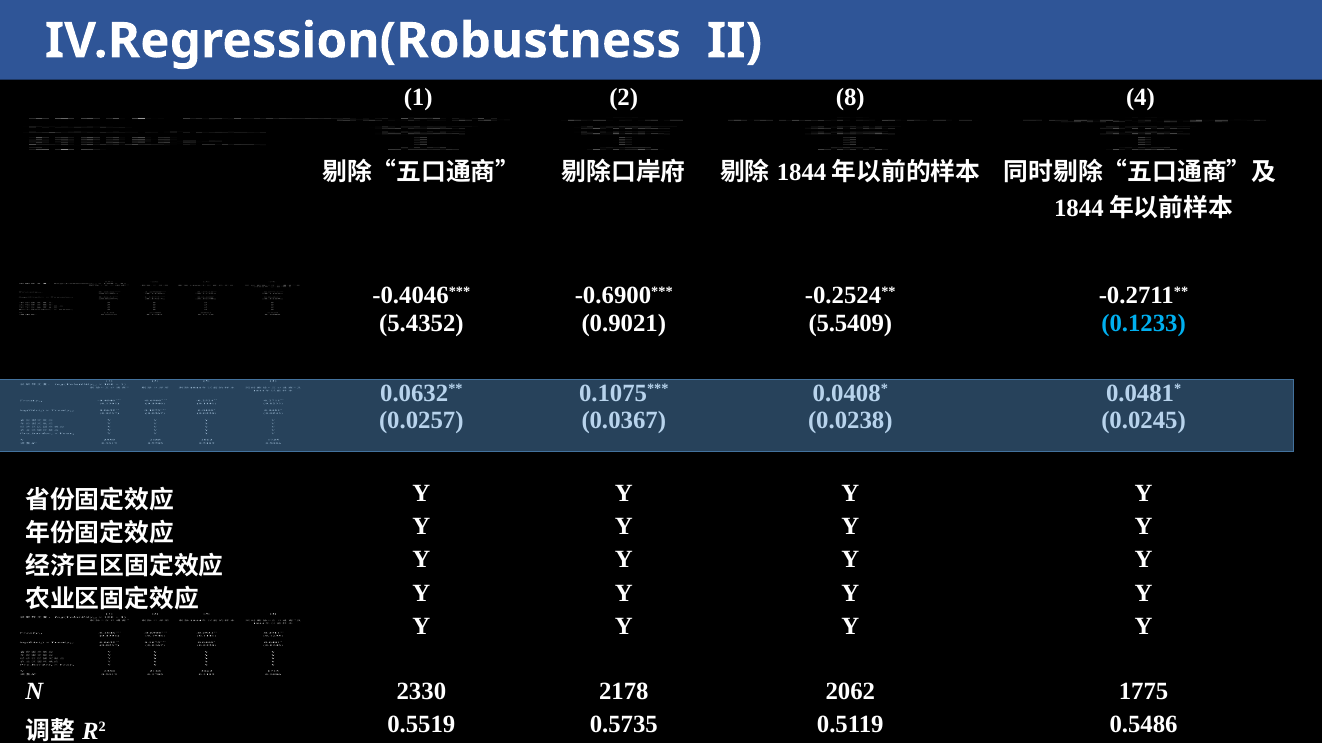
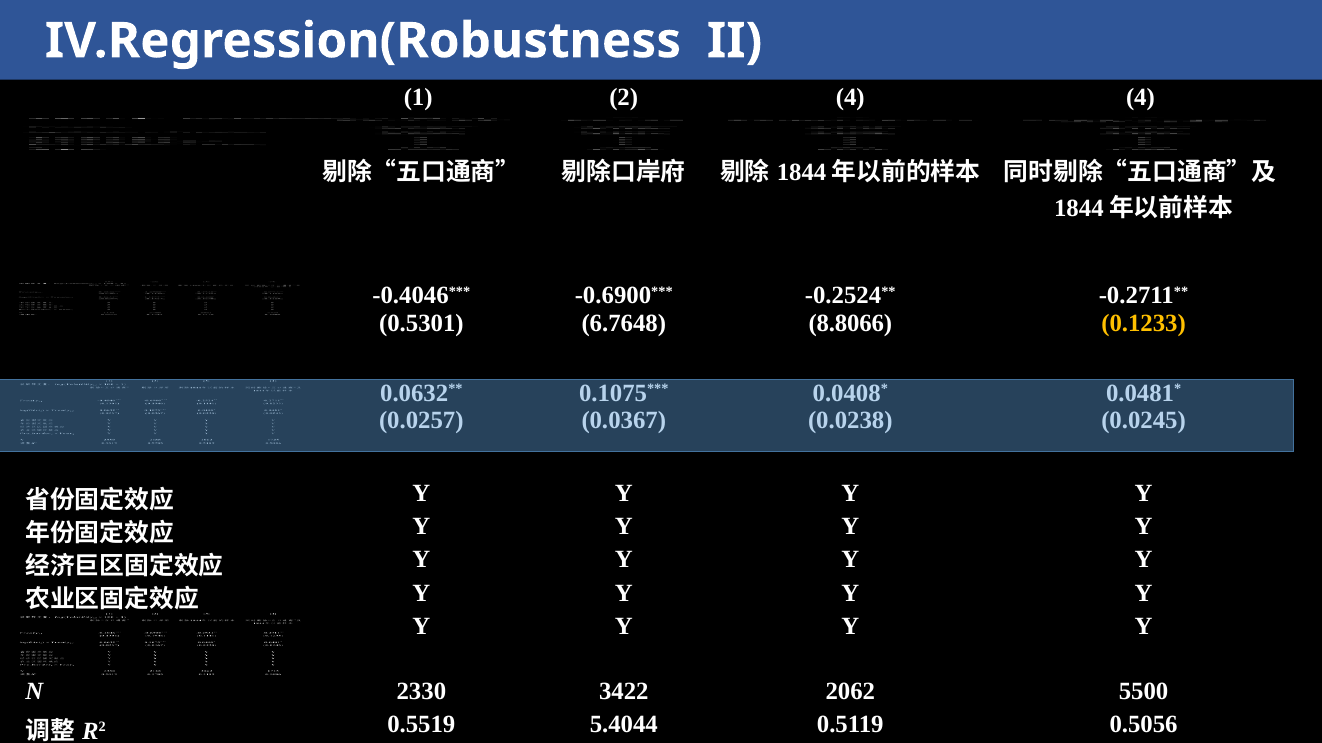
2 8: 8 -> 4
5.4352: 5.4352 -> 0.5301
0.9021: 0.9021 -> 6.7648
5.5409: 5.5409 -> 8.8066
0.1233 colour: light blue -> yellow
2178: 2178 -> 3422
1775: 1775 -> 5500
0.5735: 0.5735 -> 5.4044
0.5486: 0.5486 -> 0.5056
